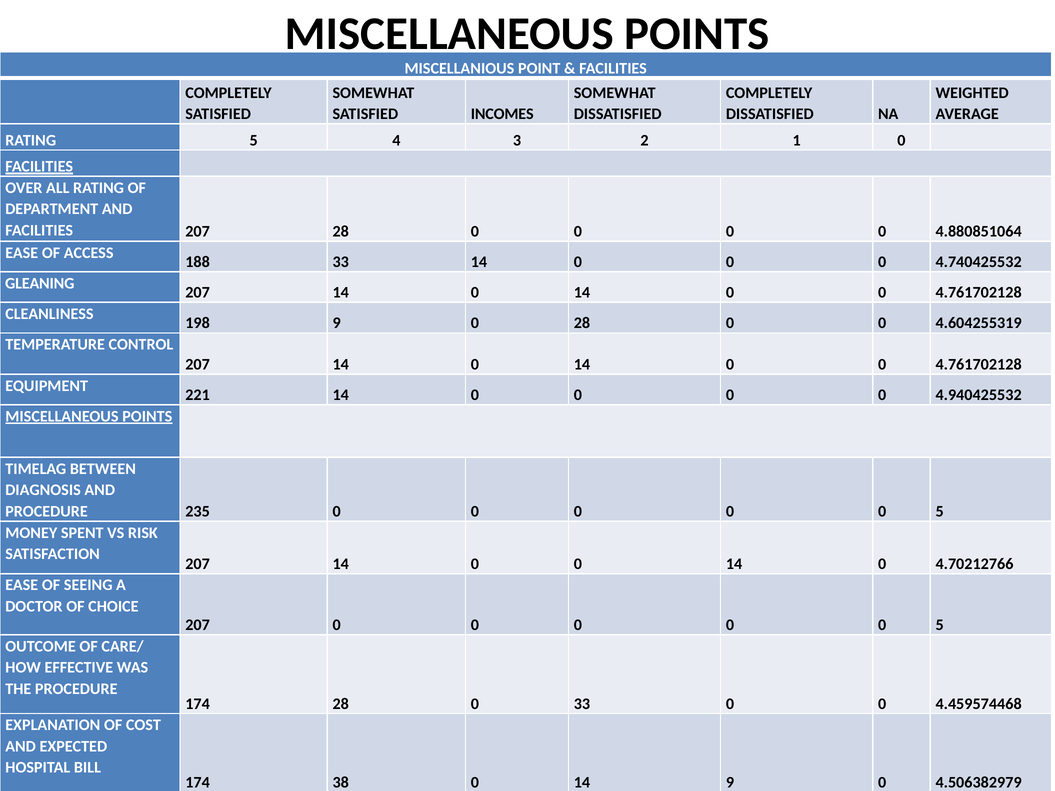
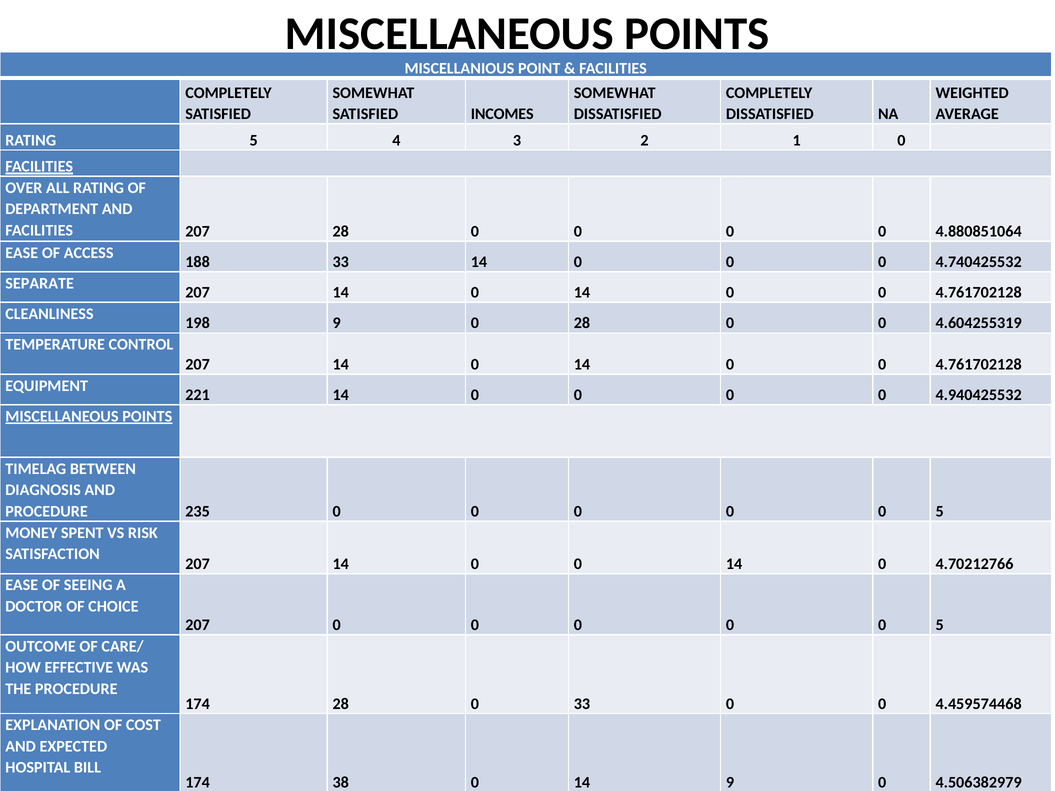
GLEANING: GLEANING -> SEPARATE
